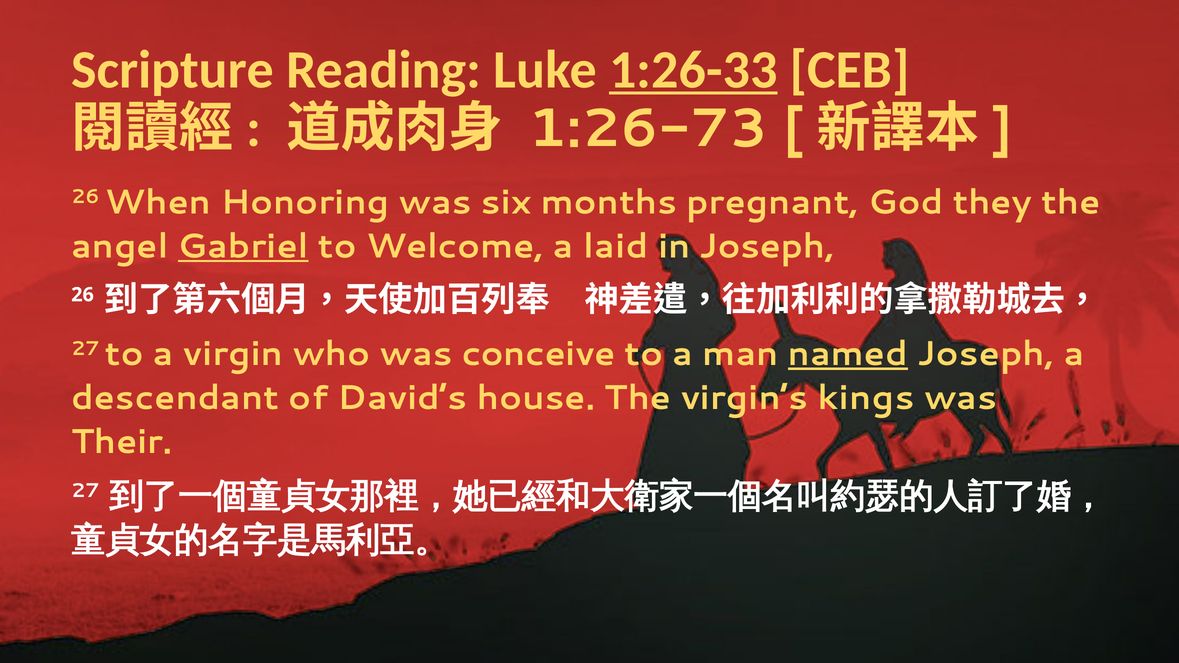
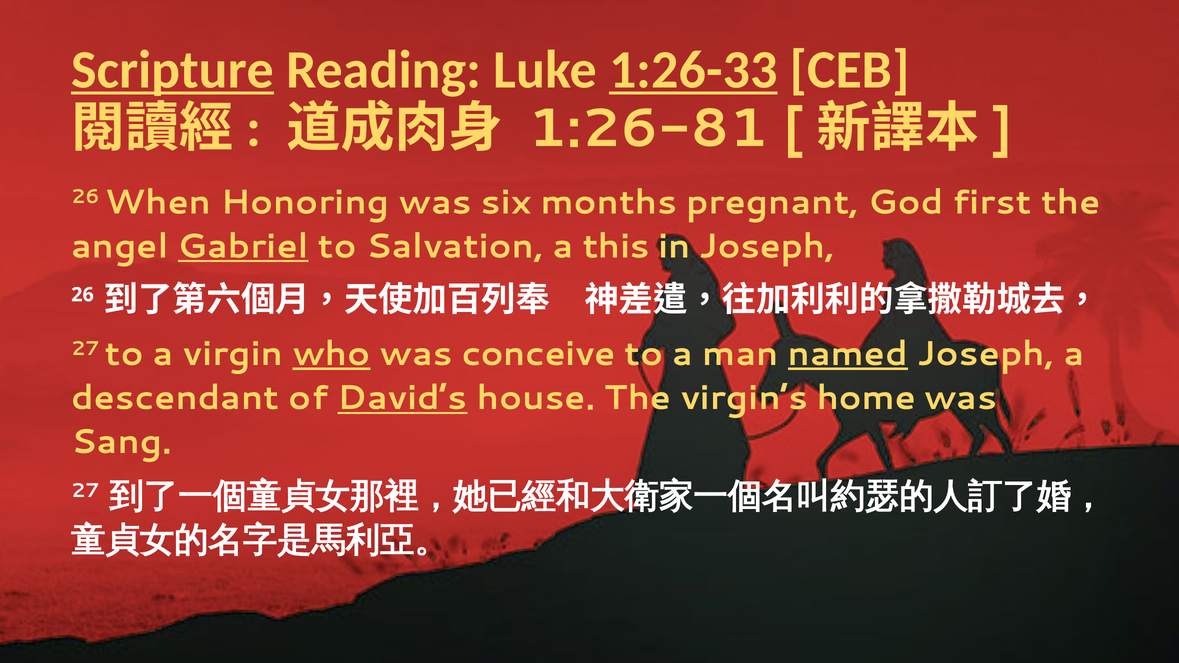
Scripture underline: none -> present
1:26-73: 1:26-73 -> 1:26-81
they: they -> first
Welcome: Welcome -> Salvation
laid: laid -> this
who underline: none -> present
David’s underline: none -> present
kings: kings -> home
Their: Their -> Sang
